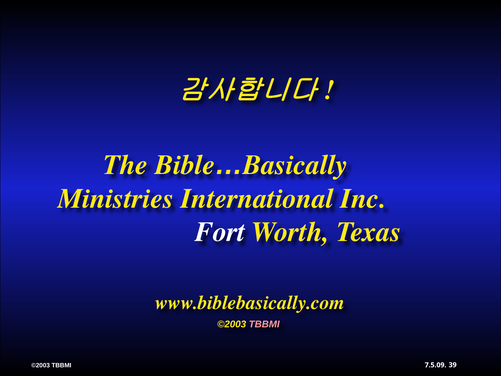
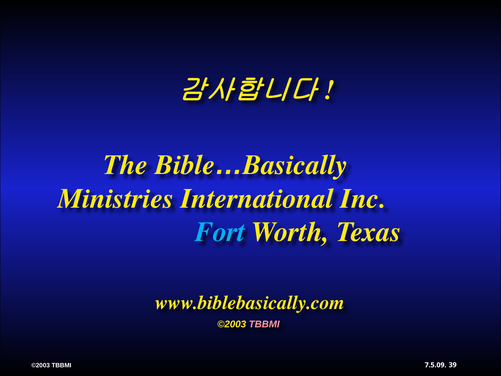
Fort colour: white -> light blue
